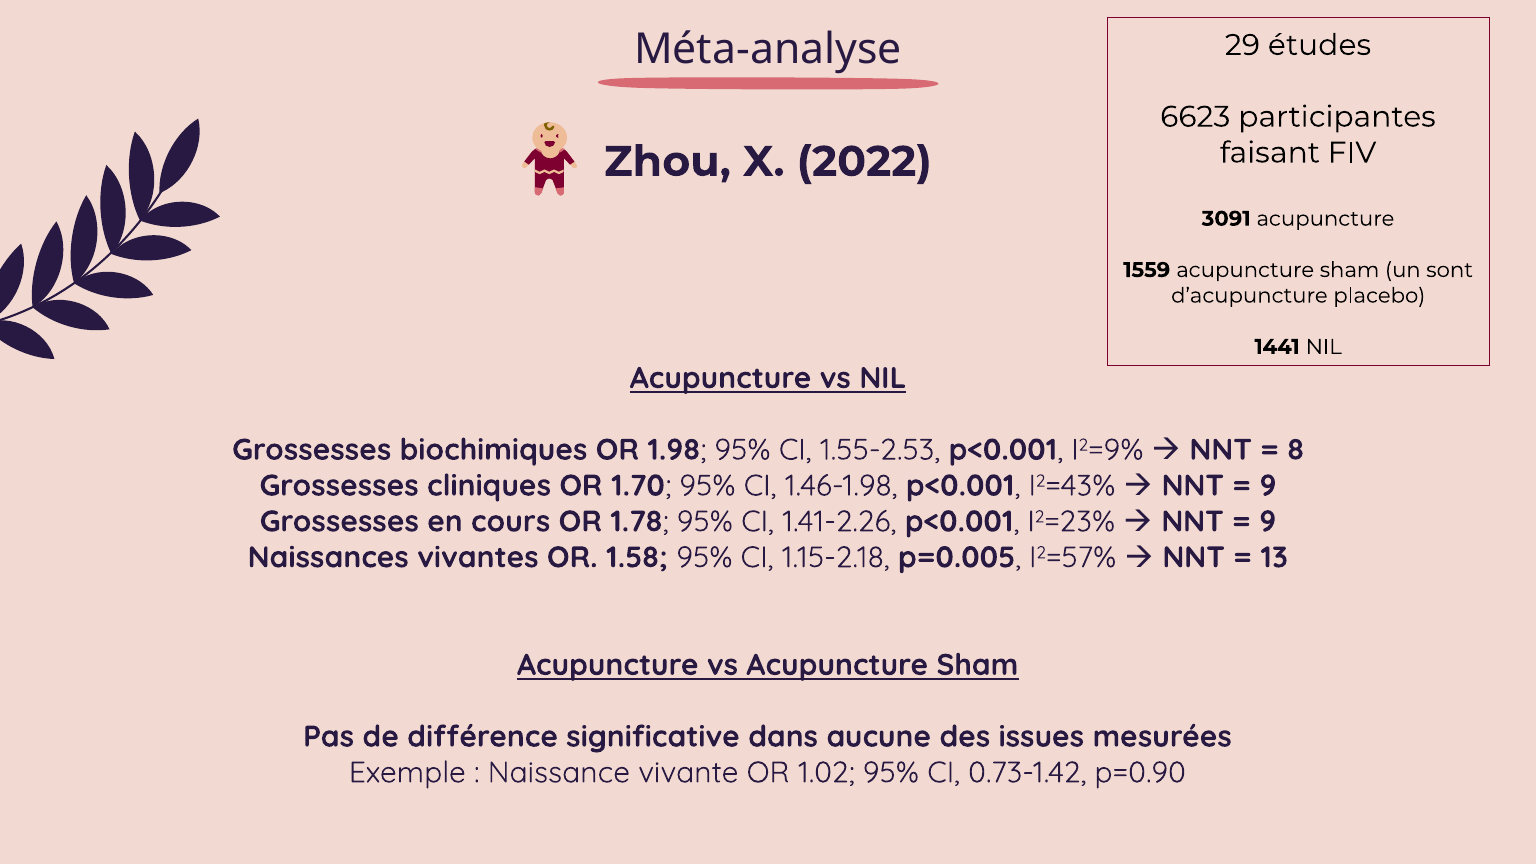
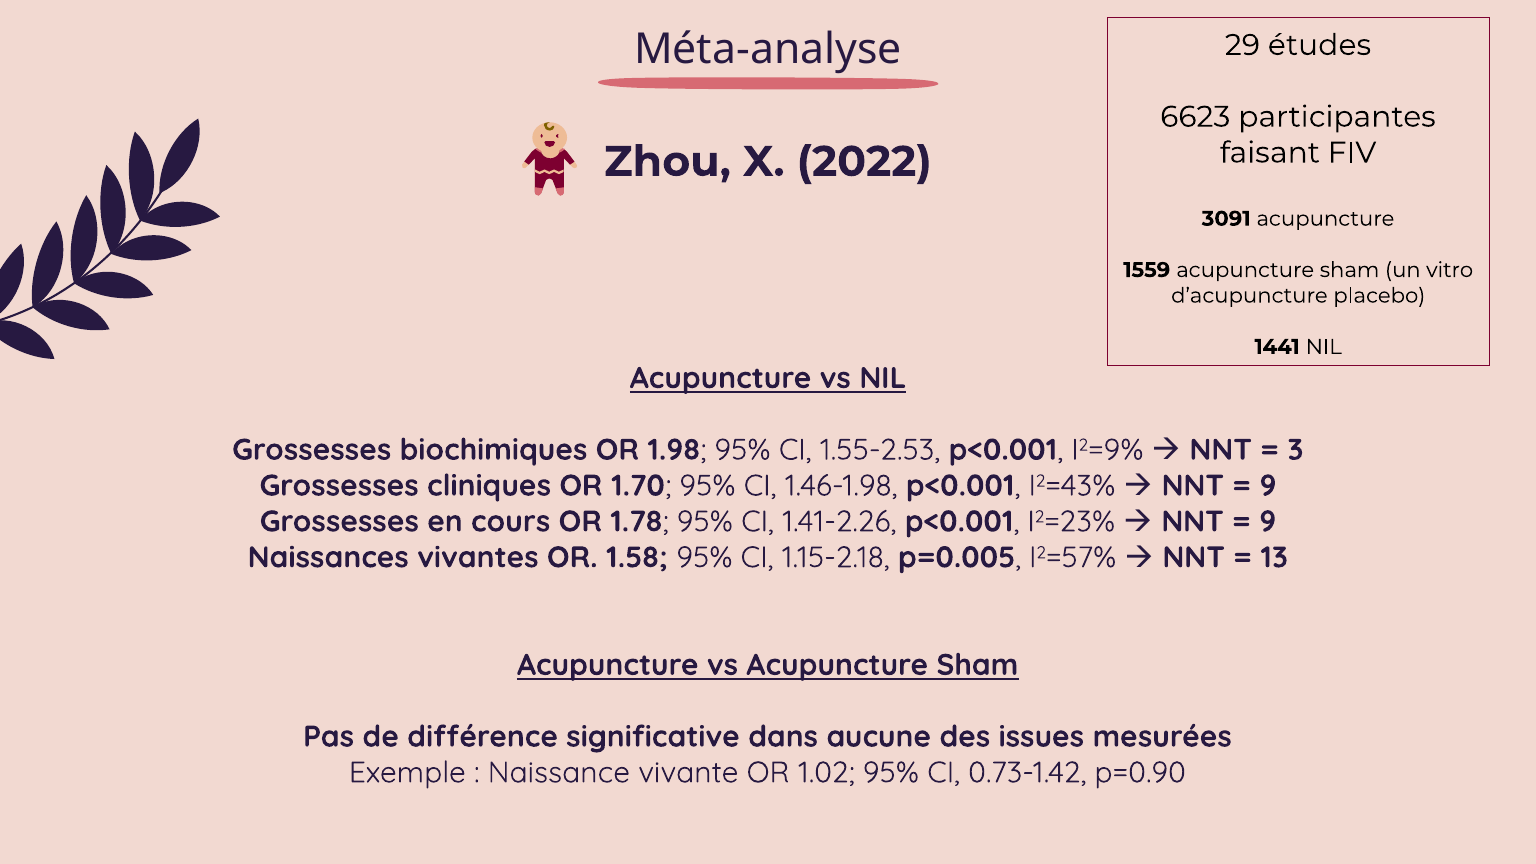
sont: sont -> vitro
8: 8 -> 3
